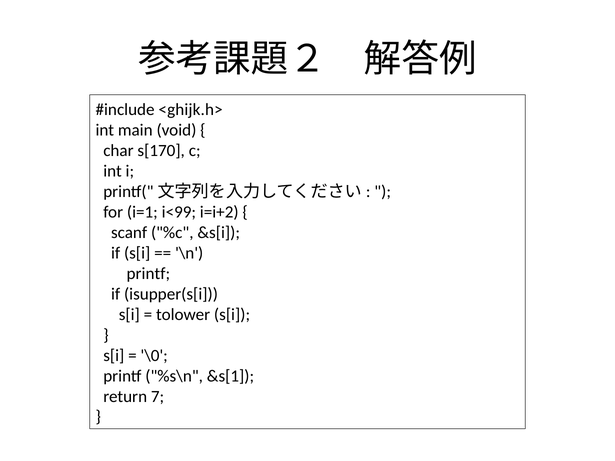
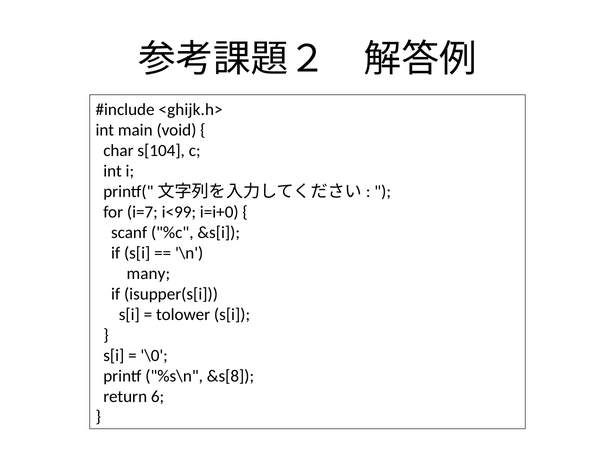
s[170: s[170 -> s[104
i=1: i=1 -> i=7
i=i+2: i=i+2 -> i=i+0
printf at (148, 274): printf -> many
&s[1: &s[1 -> &s[8
7: 7 -> 6
